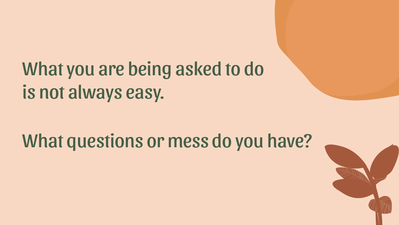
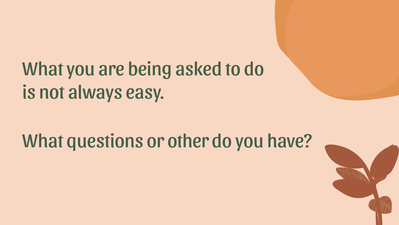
mess: mess -> other
